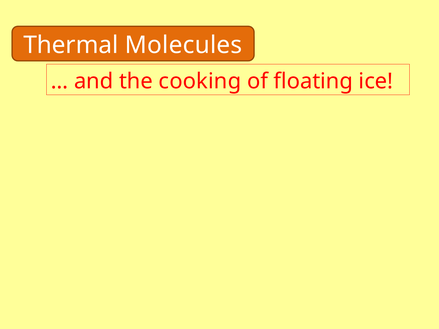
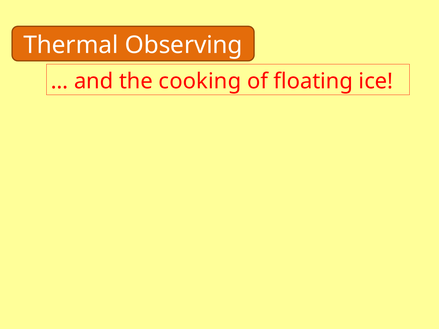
Molecules: Molecules -> Observing
